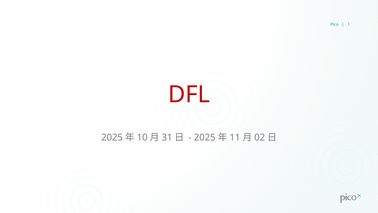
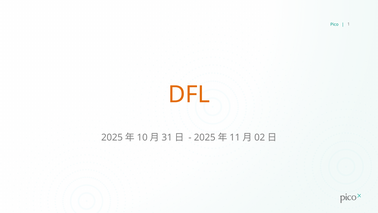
DFL colour: red -> orange
